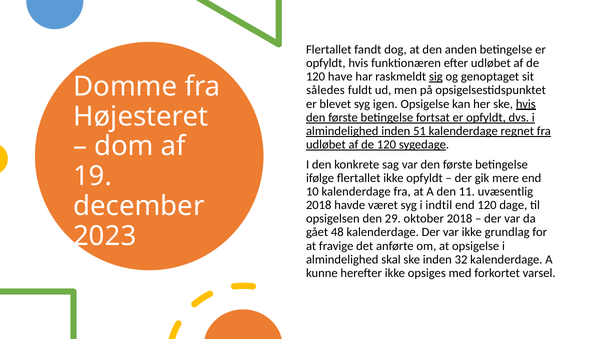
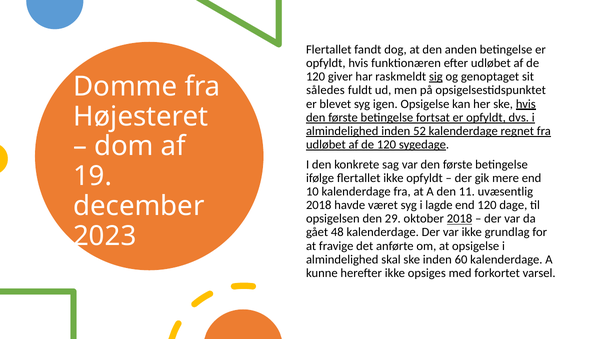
have: have -> giver
51: 51 -> 52
indtil: indtil -> lagde
2018 at (460, 219) underline: none -> present
32: 32 -> 60
